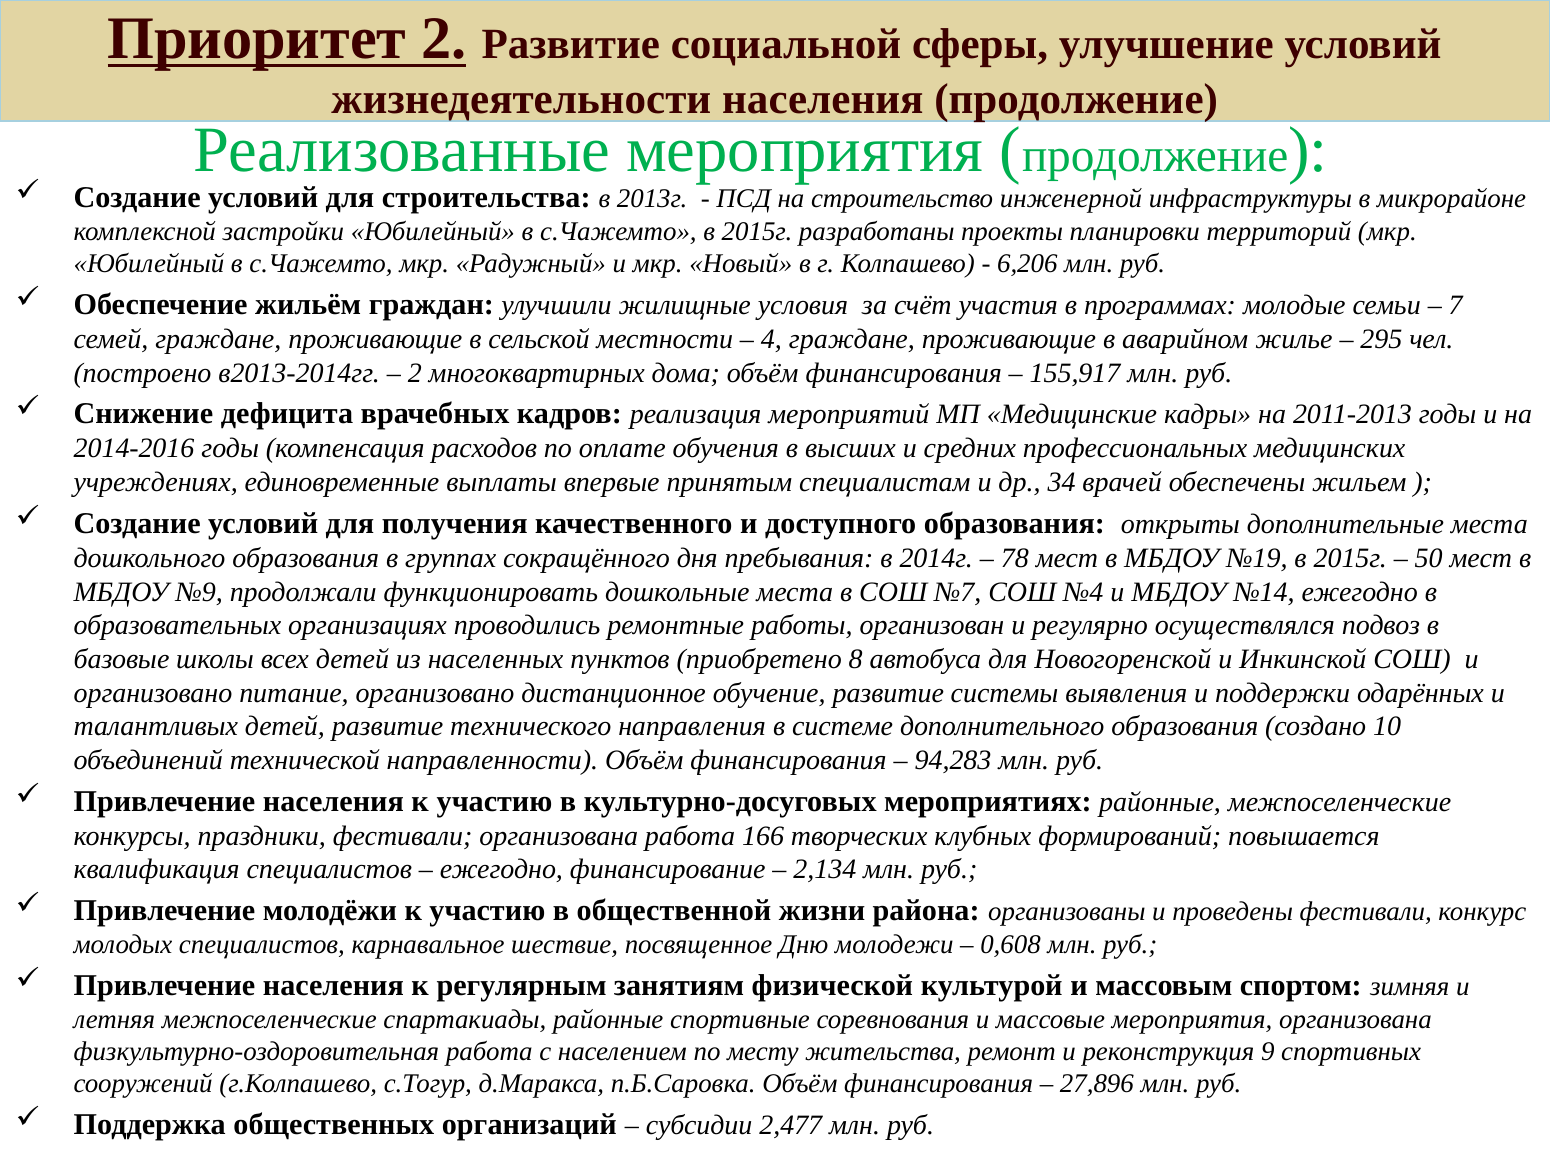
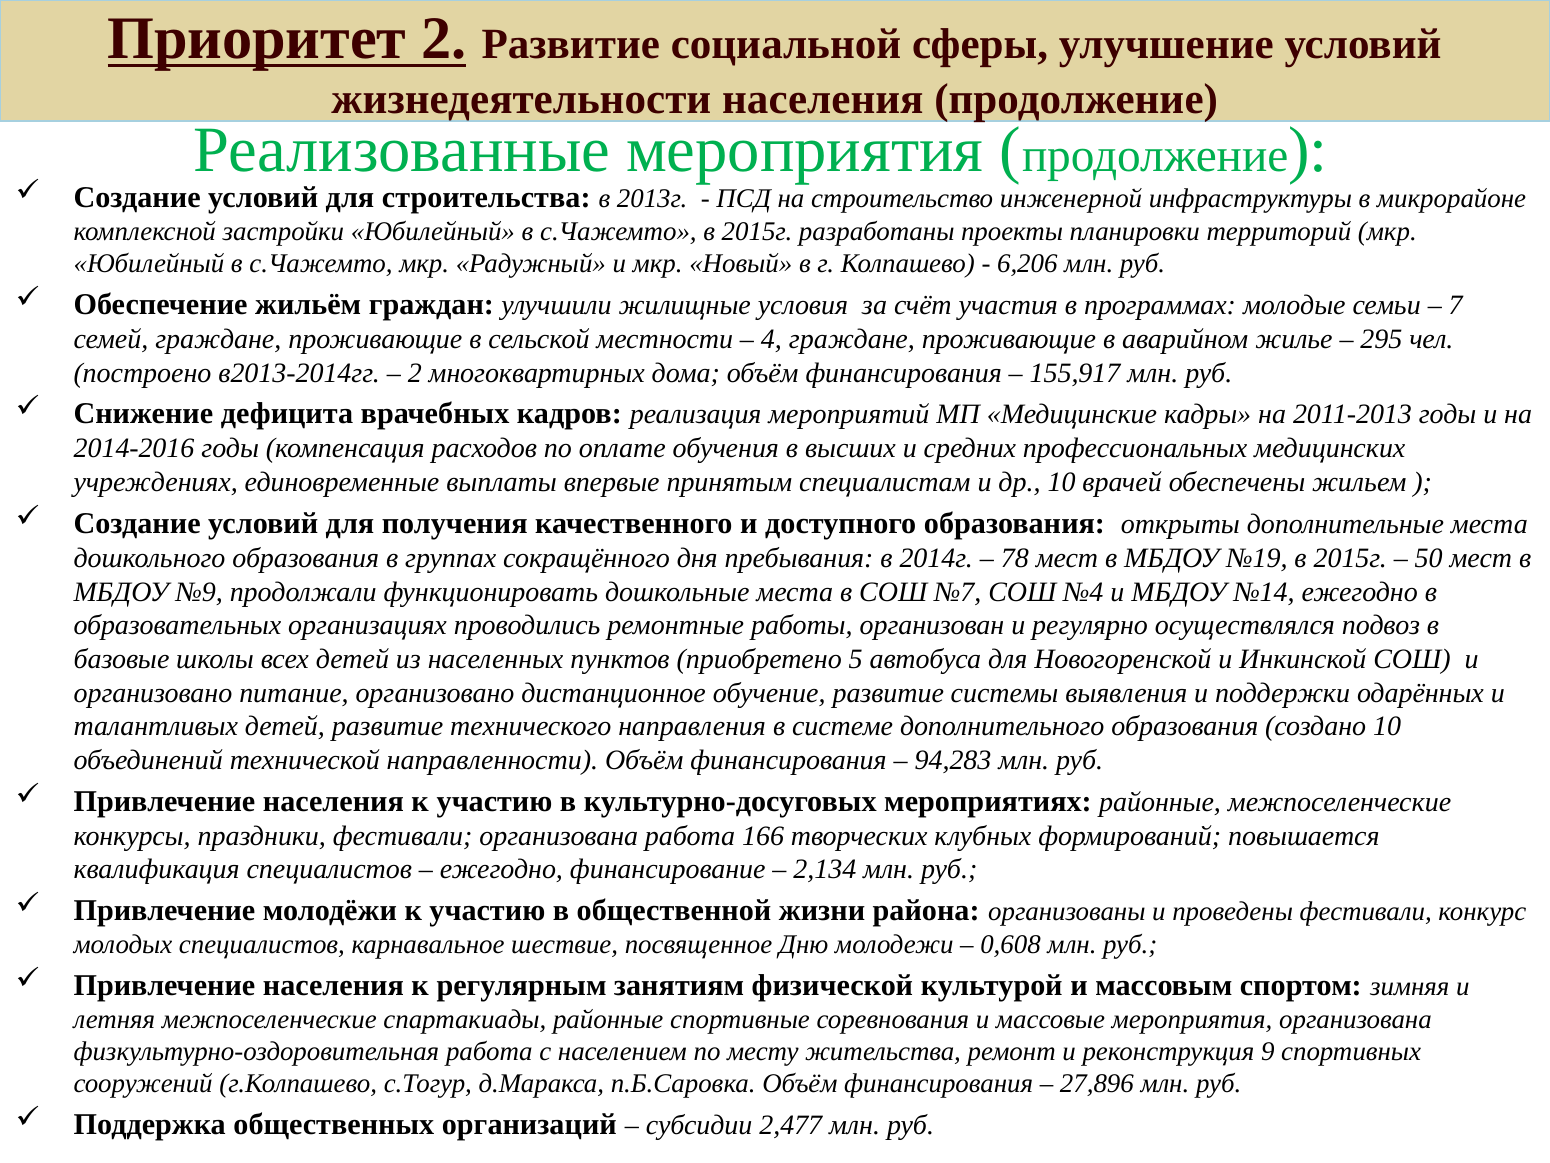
др 34: 34 -> 10
8: 8 -> 5
